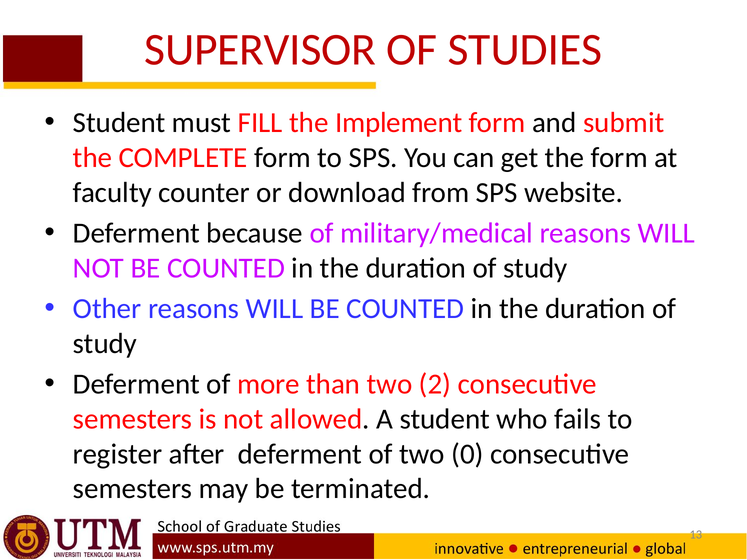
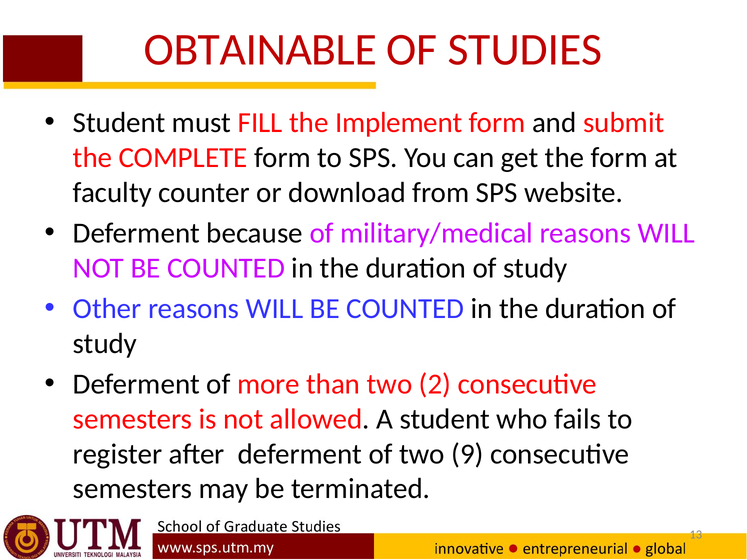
SUPERVISOR: SUPERVISOR -> OBTAINABLE
0: 0 -> 9
